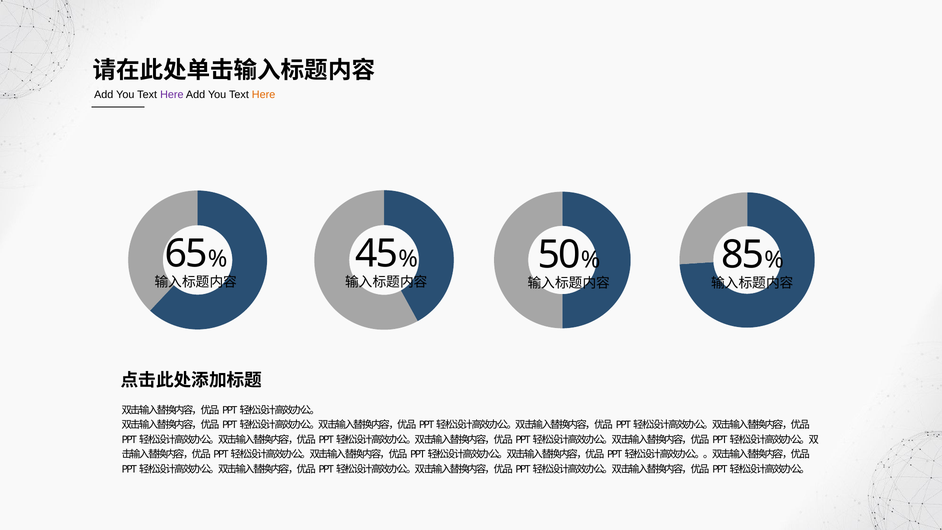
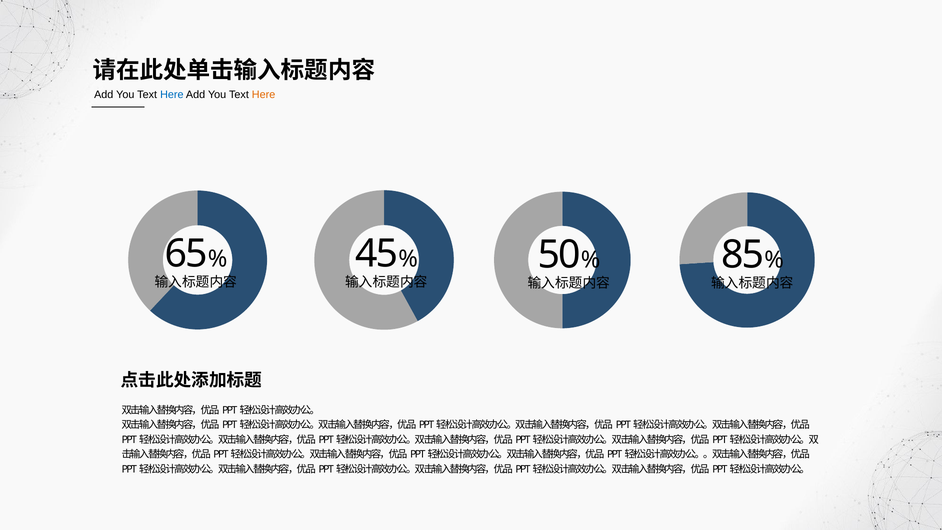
Here at (172, 95) colour: purple -> blue
